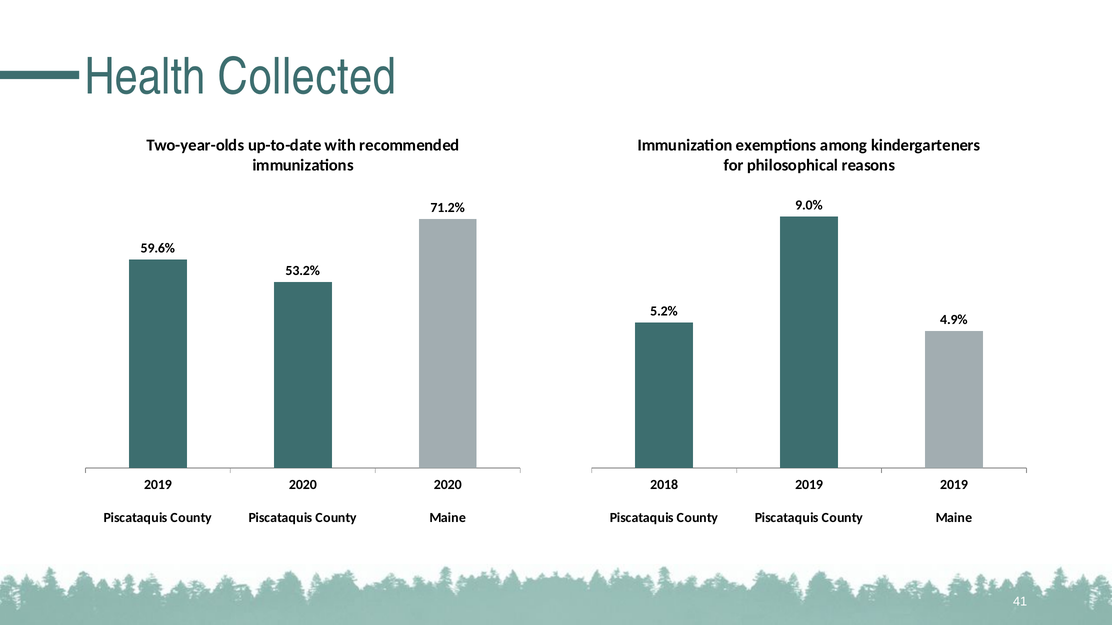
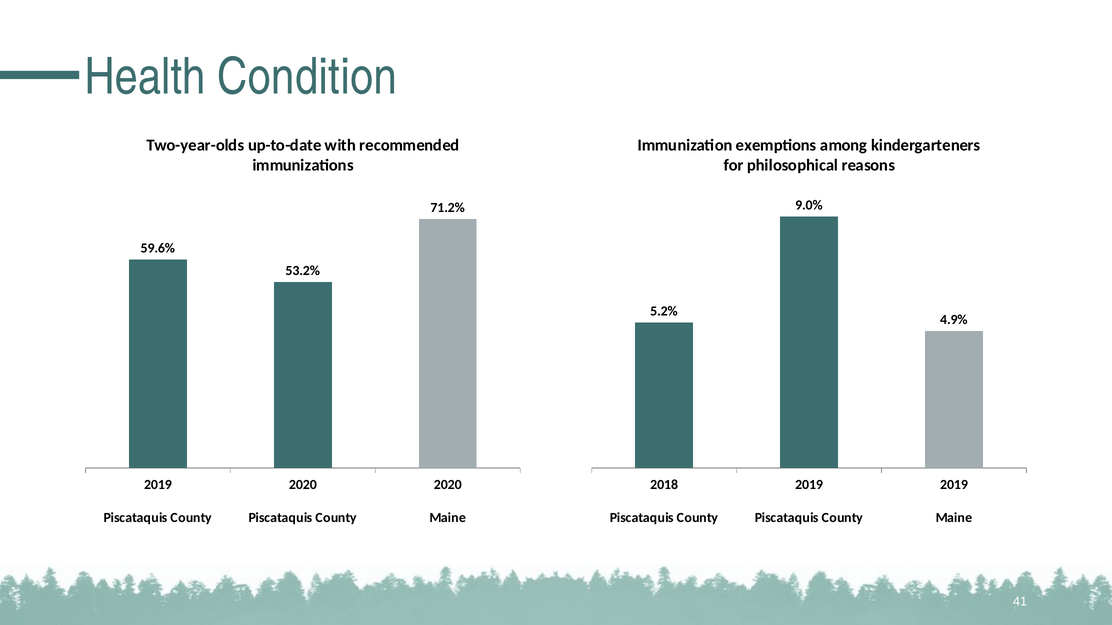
Collected: Collected -> Condition
